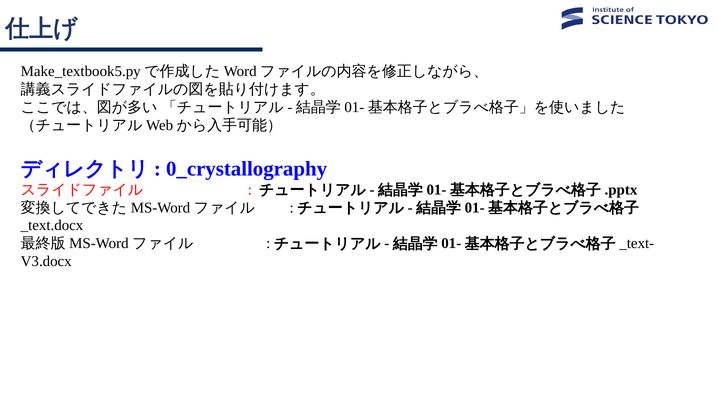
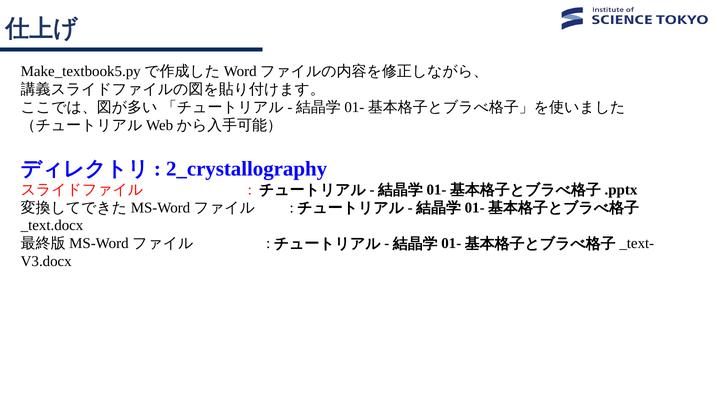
0_crystallography: 0_crystallography -> 2_crystallography
